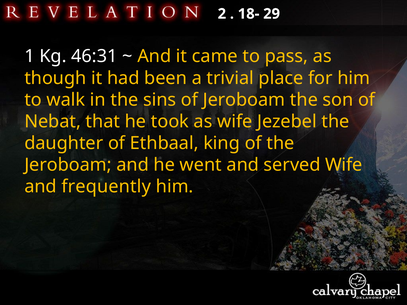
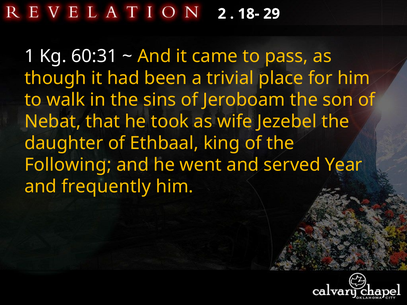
46:31: 46:31 -> 60:31
Jeroboam at (68, 165): Jeroboam -> Following
served Wife: Wife -> Year
